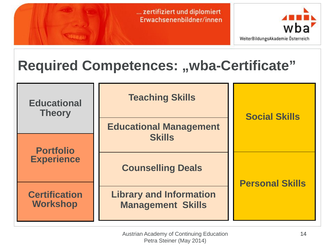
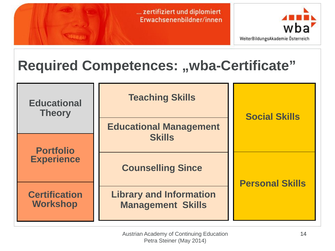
Deals: Deals -> Since
